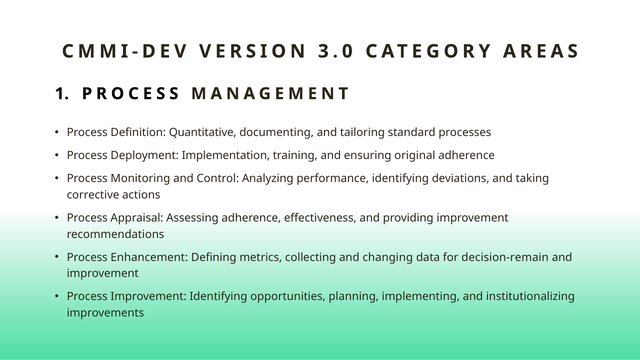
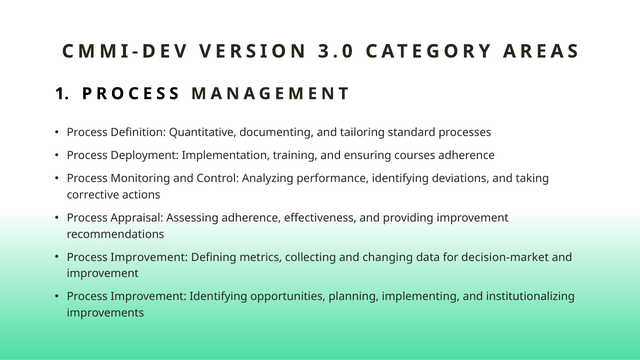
original: original -> courses
Enhancement at (149, 257): Enhancement -> Improvement
decision-remain: decision-remain -> decision-market
